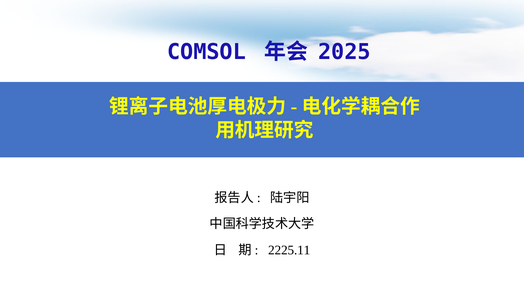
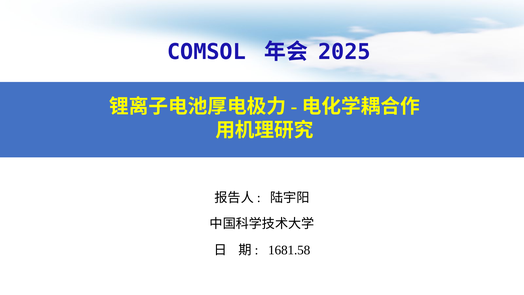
2225.11: 2225.11 -> 1681.58
